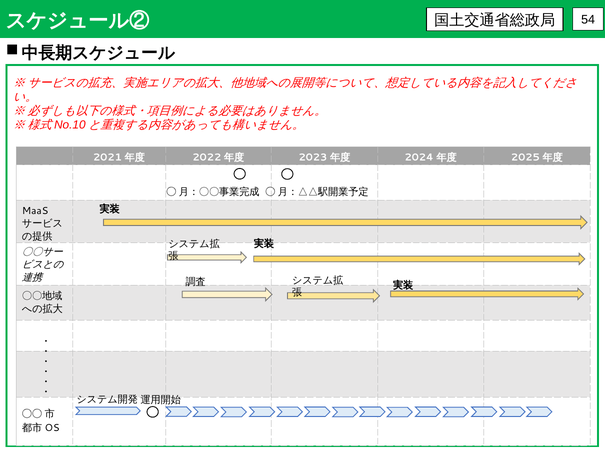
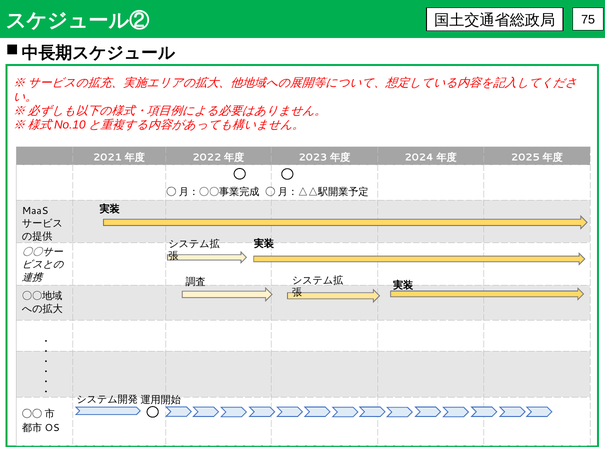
54: 54 -> 75
